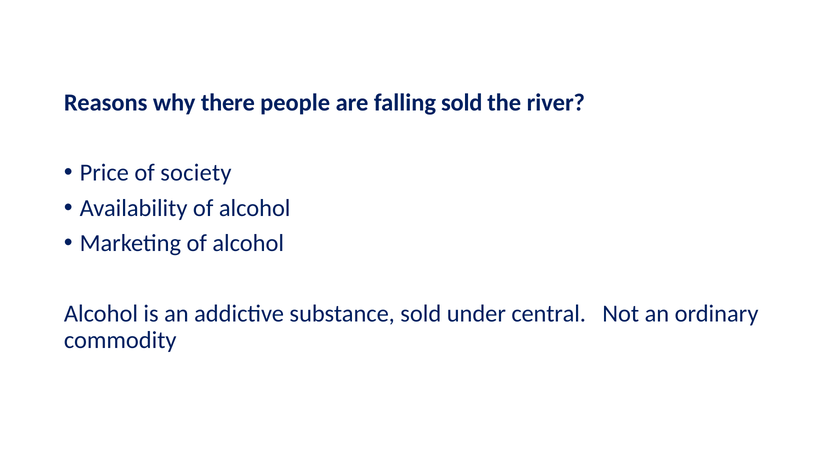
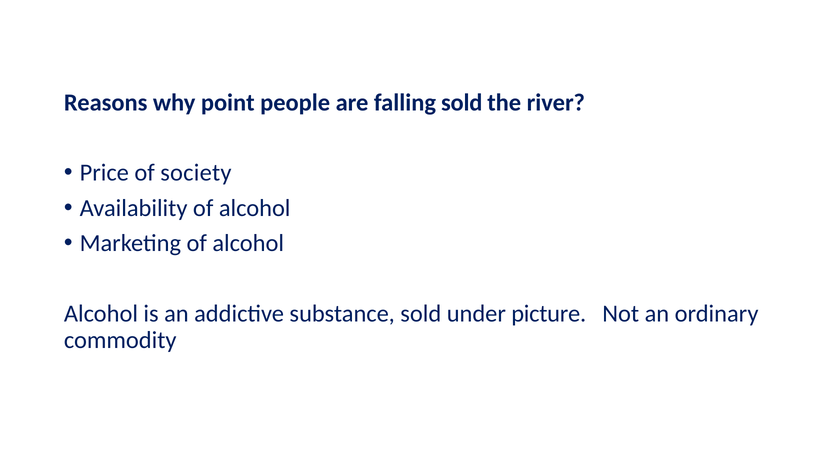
there: there -> point
central: central -> picture
